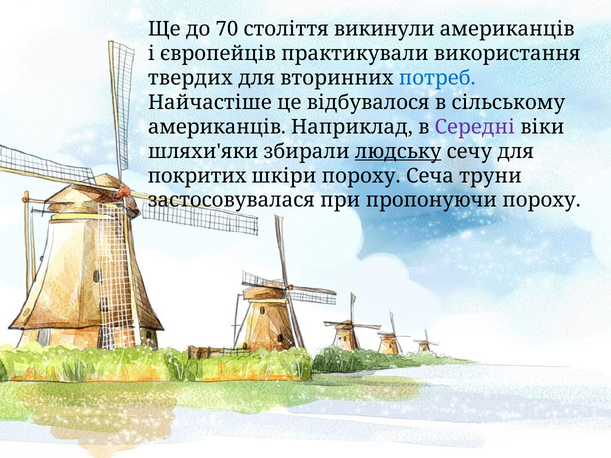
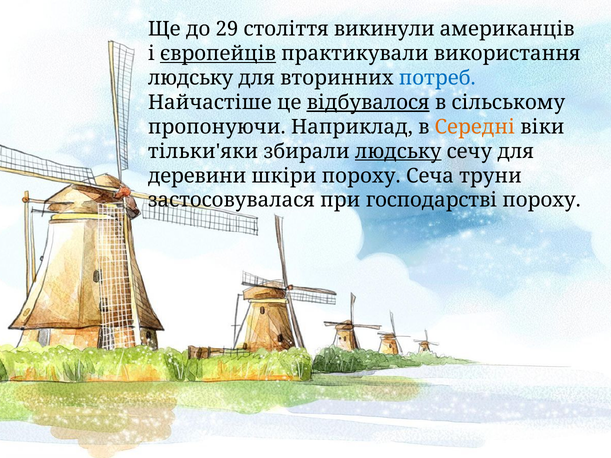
70: 70 -> 29
європейців underline: none -> present
твердих at (190, 78): твердих -> людську
відбувалося underline: none -> present
американців at (217, 127): американців -> пропонуючи
Середні colour: purple -> orange
шляхи'яки: шляхи'яки -> тільки'яки
покритих: покритих -> деревини
пропонуючи: пропонуючи -> господарстві
